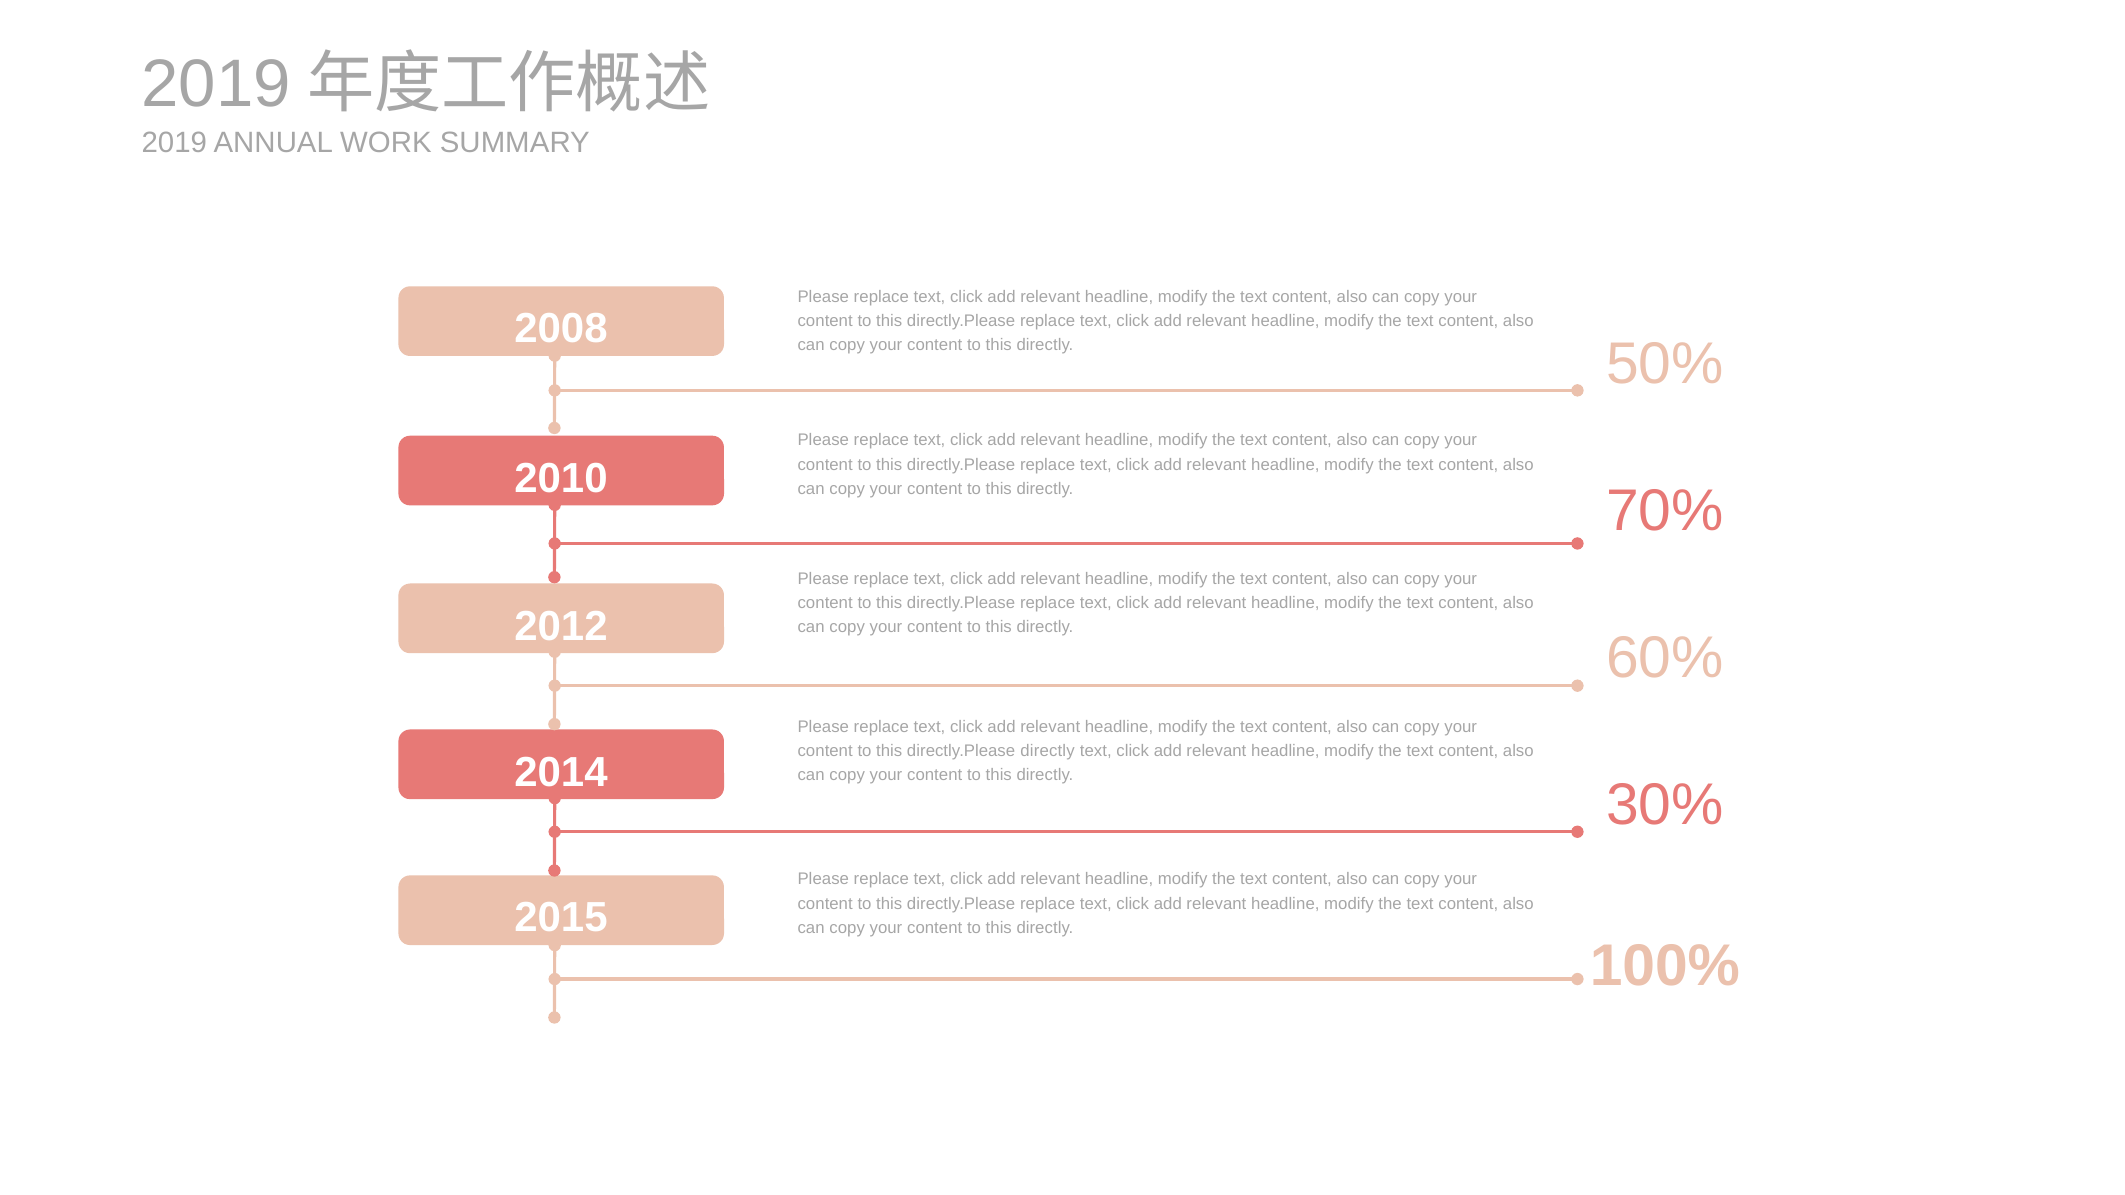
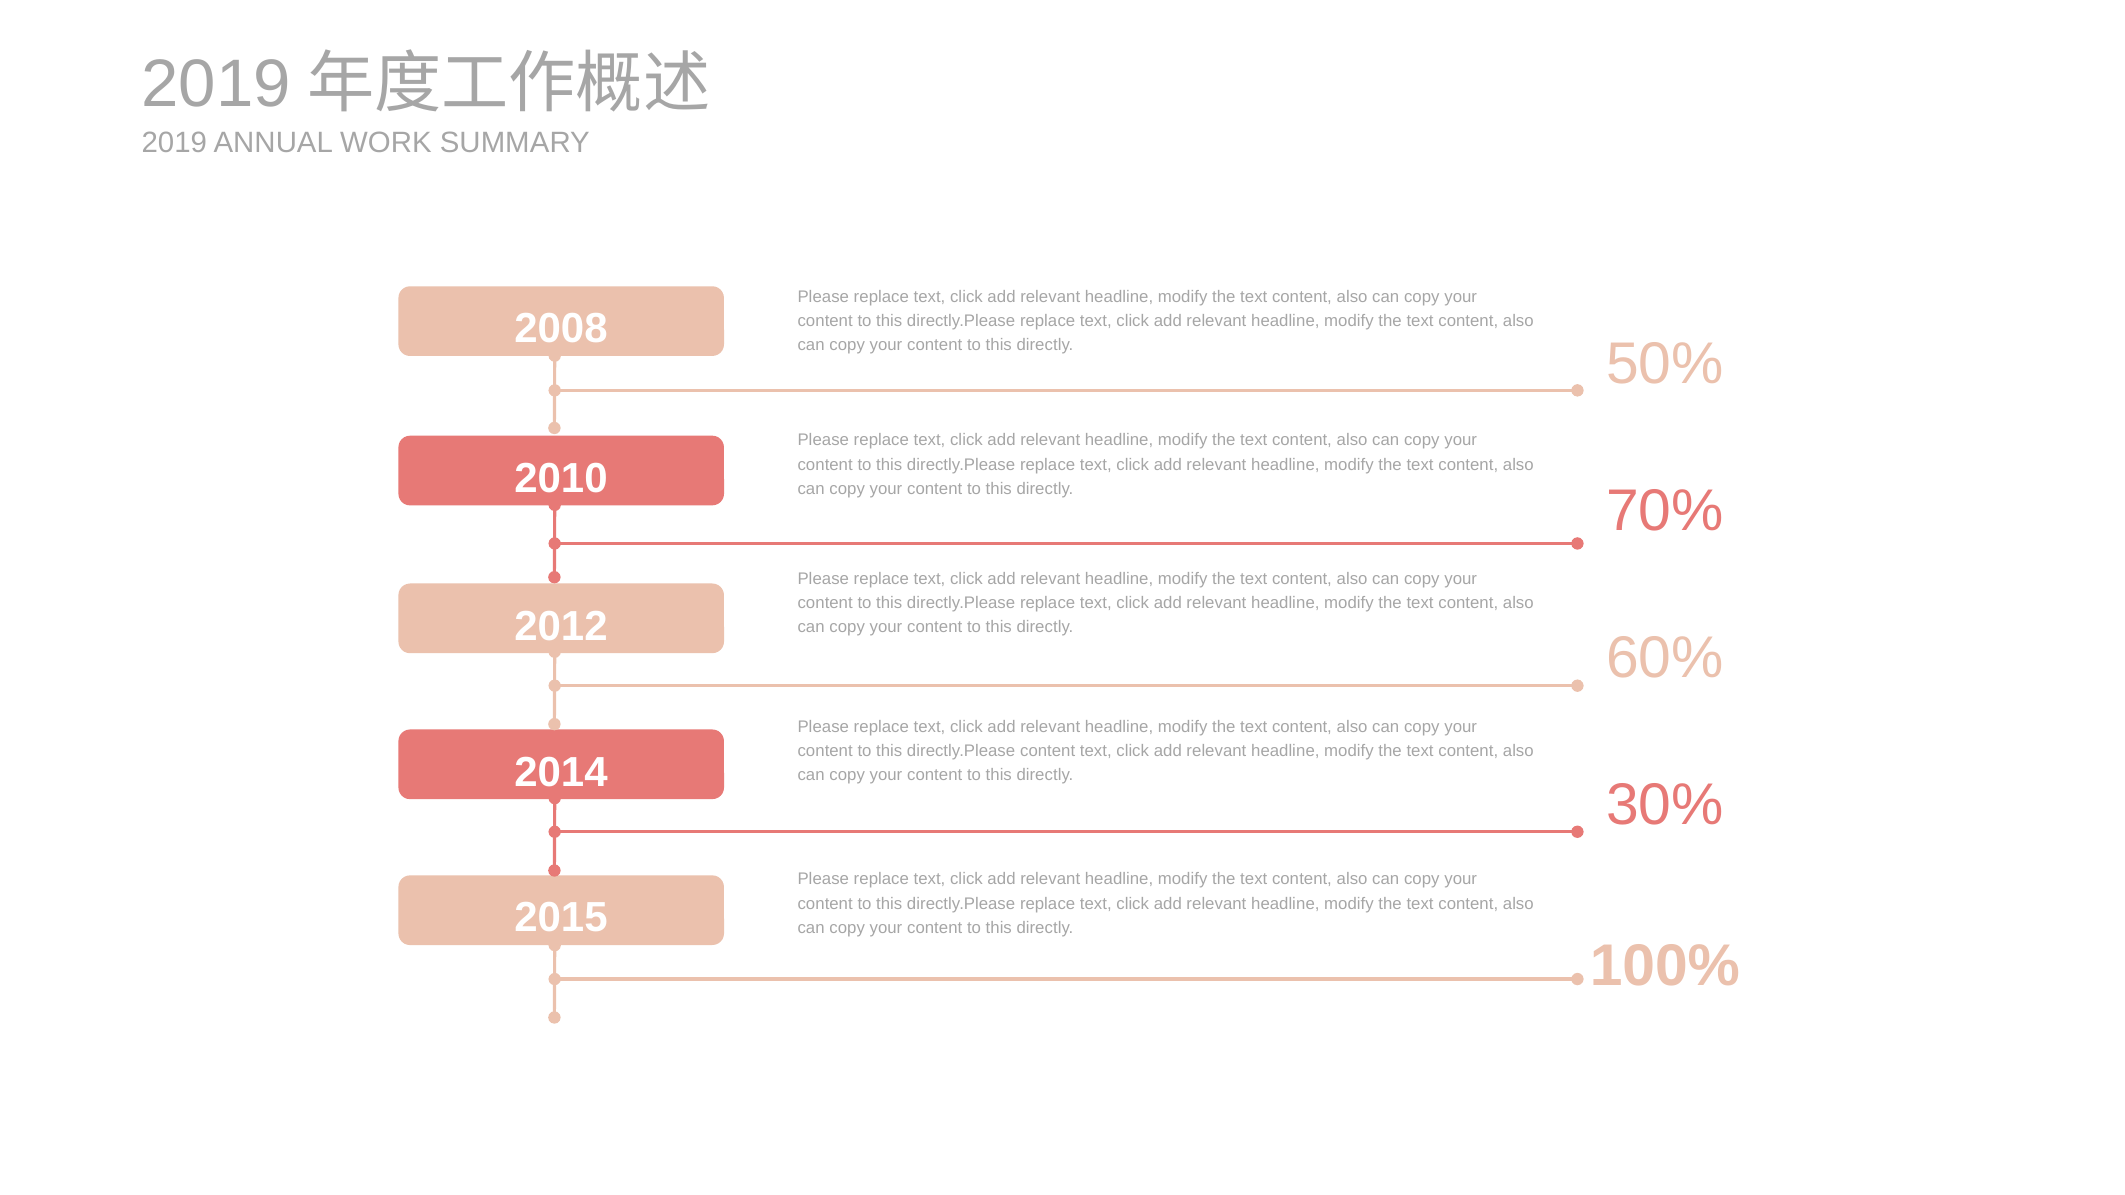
directly.Please directly: directly -> content
